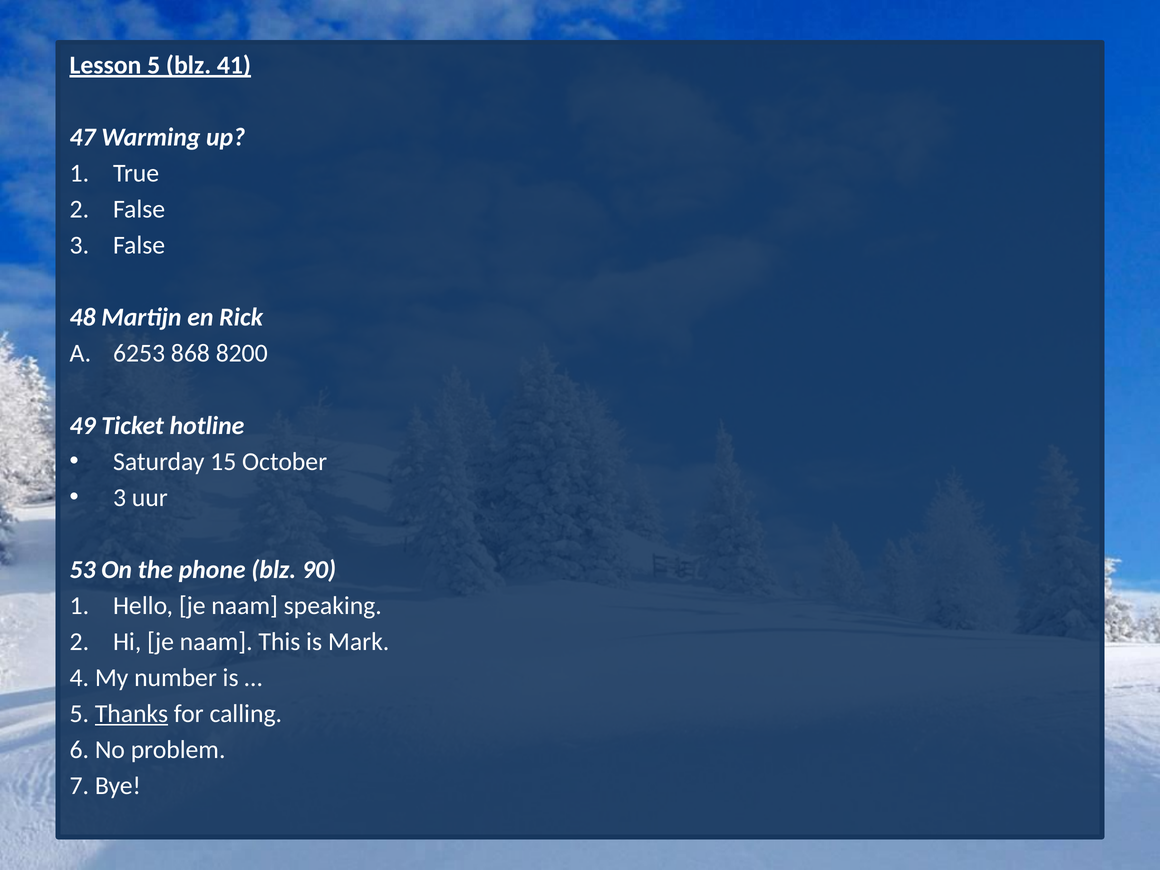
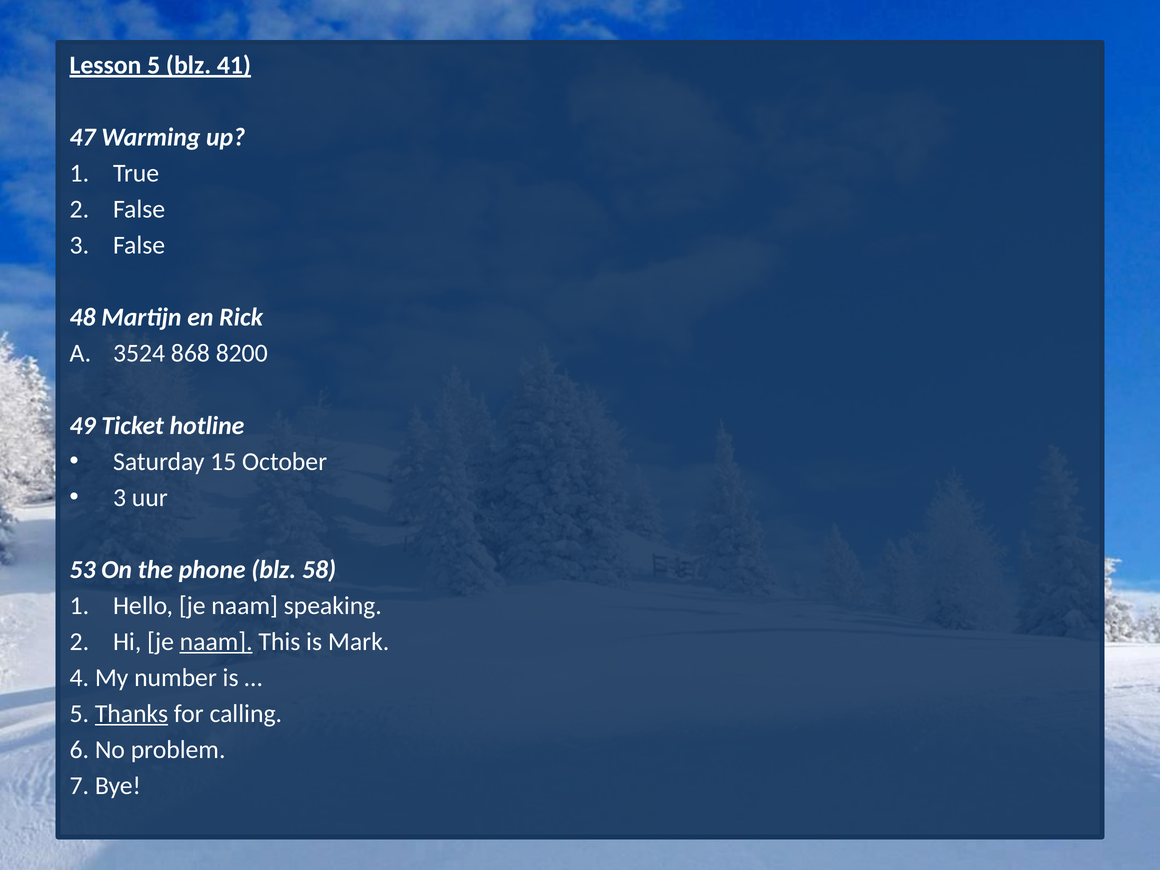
6253: 6253 -> 3524
90: 90 -> 58
naam at (216, 642) underline: none -> present
